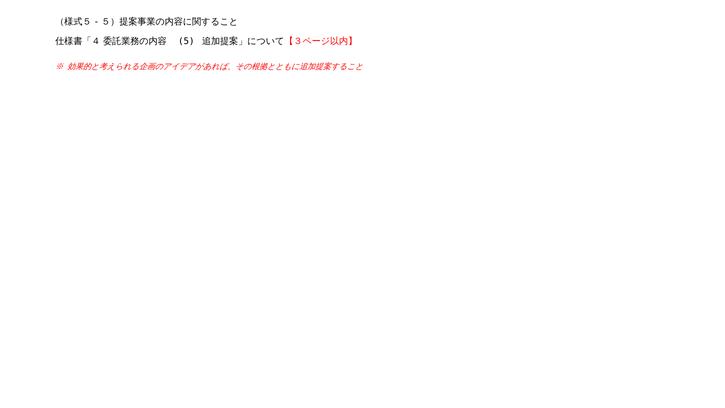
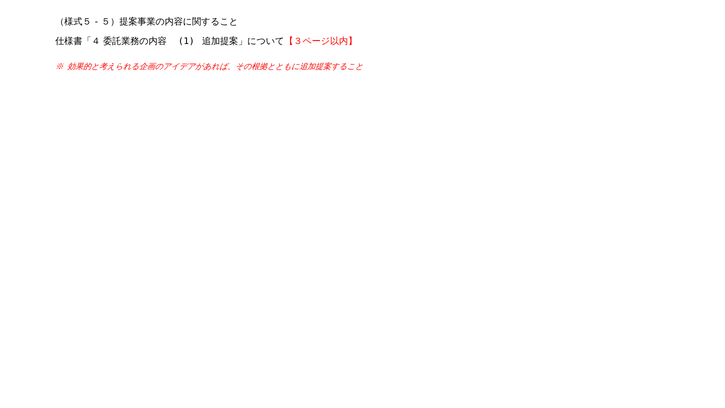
5: 5 -> 1
